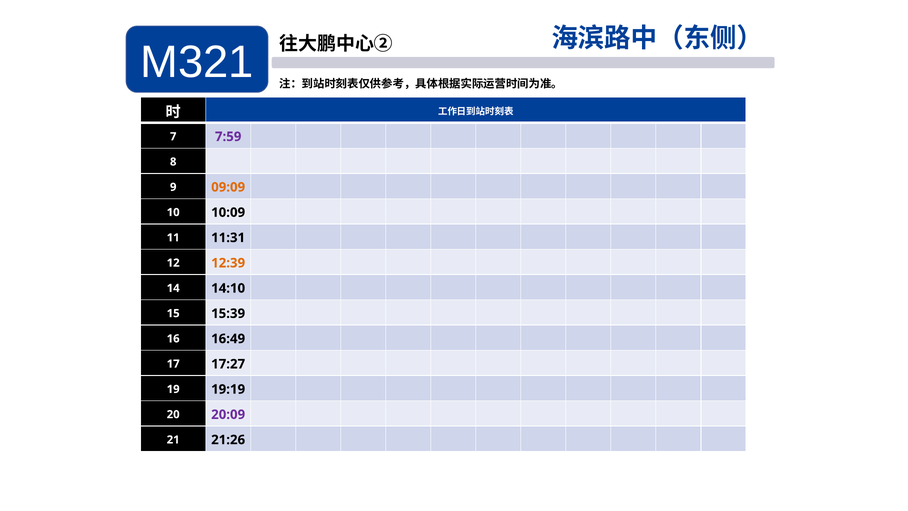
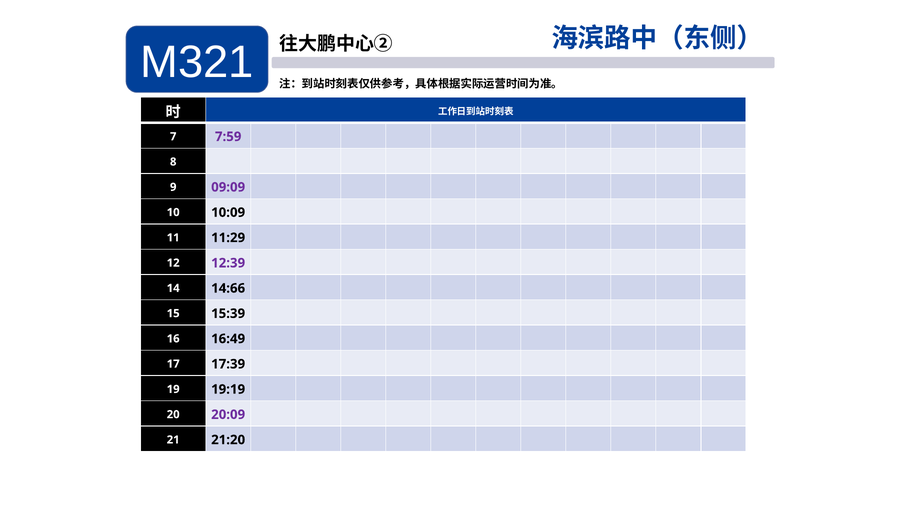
09:09 colour: orange -> purple
11:31: 11:31 -> 11:29
12:39 colour: orange -> purple
14:10: 14:10 -> 14:66
17:27: 17:27 -> 17:39
21:26: 21:26 -> 21:20
